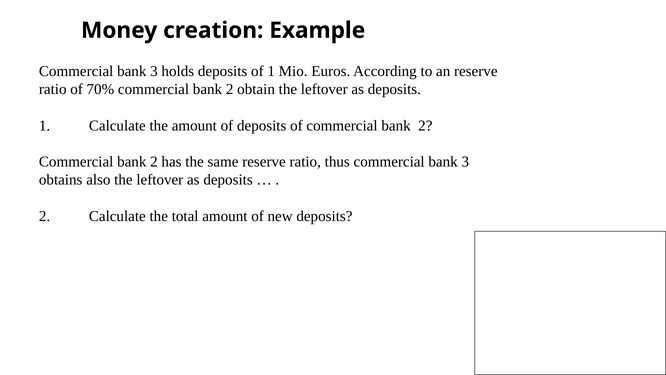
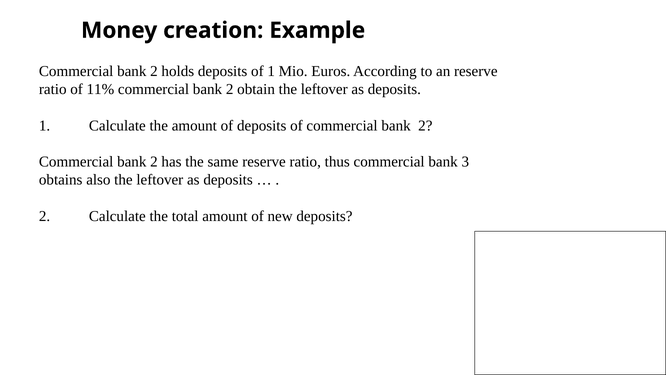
3 at (154, 71): 3 -> 2
70%: 70% -> 11%
